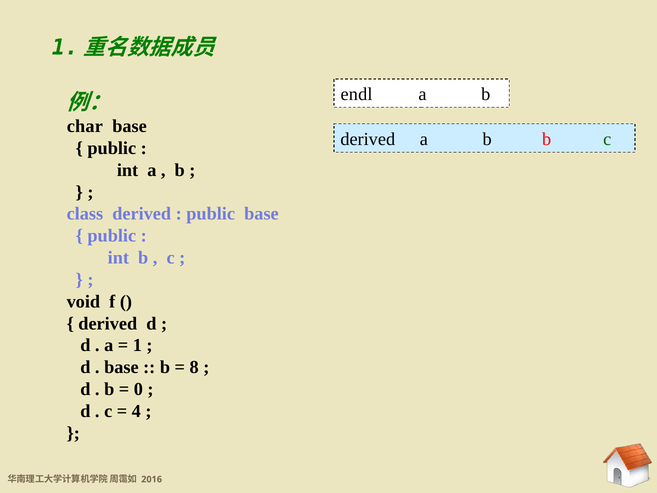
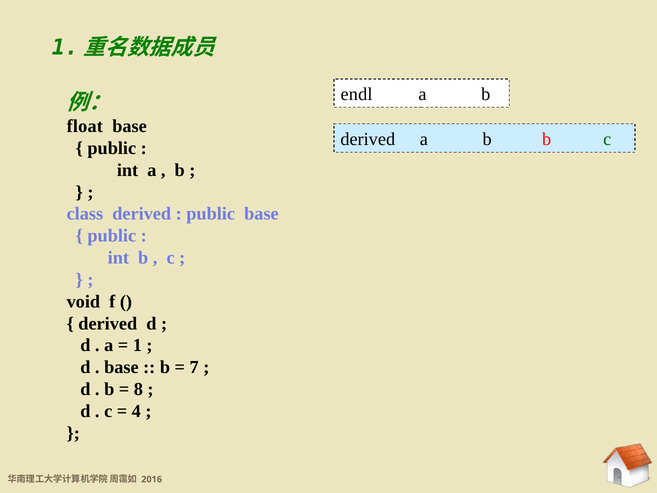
char: char -> float
8: 8 -> 7
0: 0 -> 8
